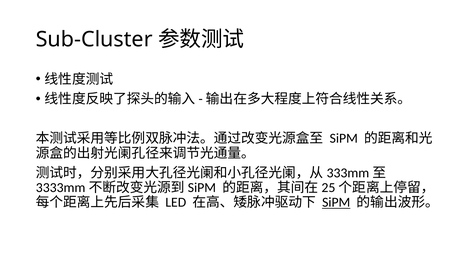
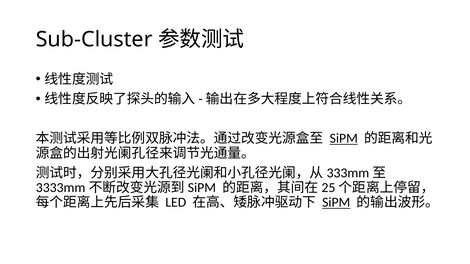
SiPM at (344, 139) underline: none -> present
